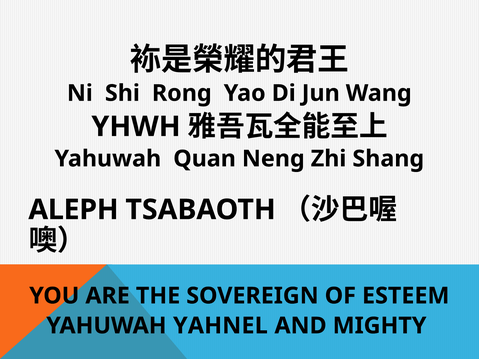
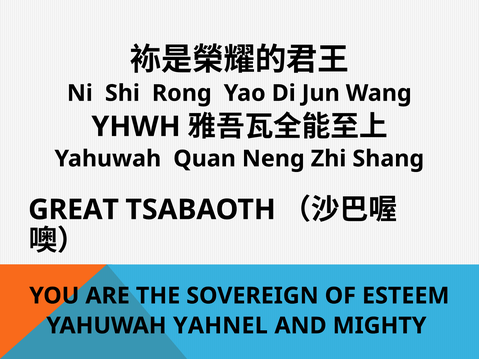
ALEPH: ALEPH -> GREAT
